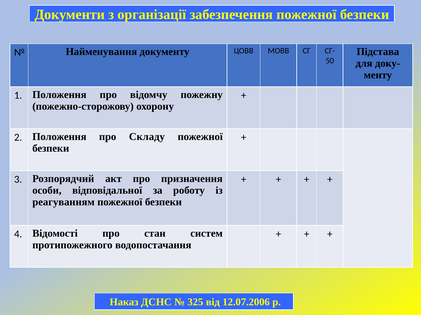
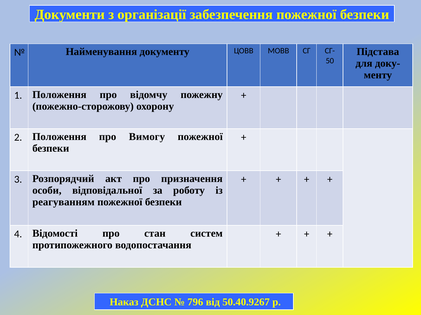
Складу: Складу -> Вимогу
325: 325 -> 796
12.07.2006: 12.07.2006 -> 50.40.9267
